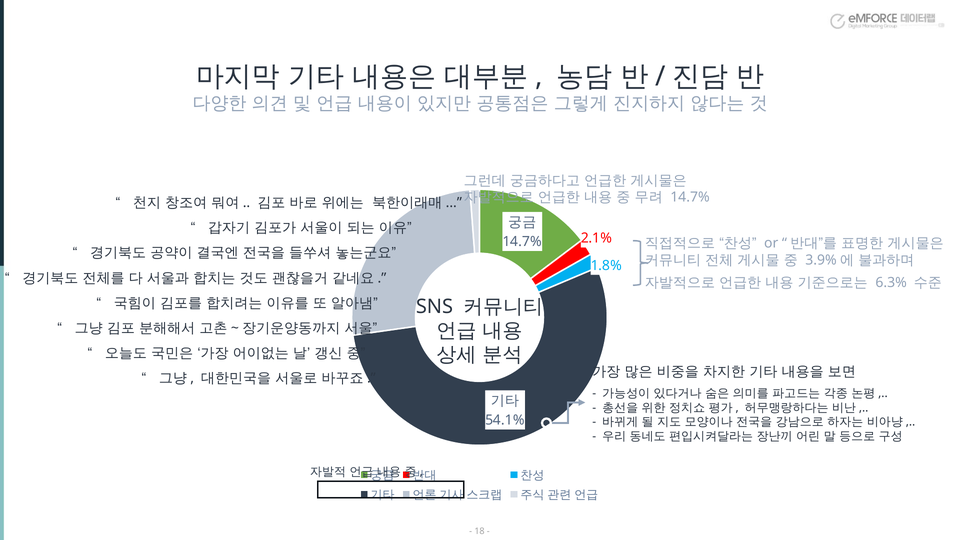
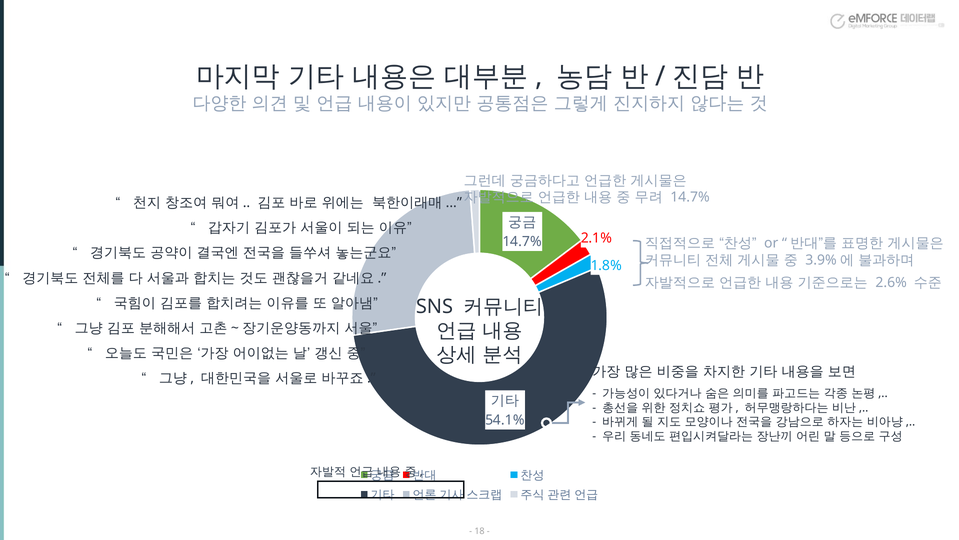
6.3%: 6.3% -> 2.6%
